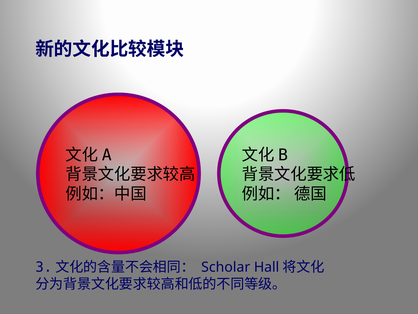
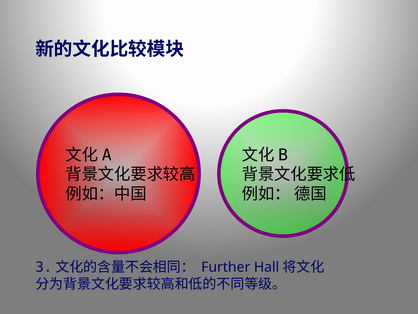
Scholar: Scholar -> Further
